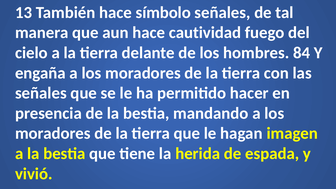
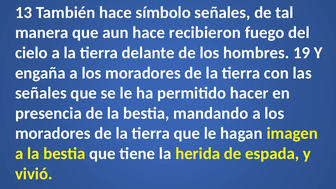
cautividad: cautividad -> recibieron
84: 84 -> 19
